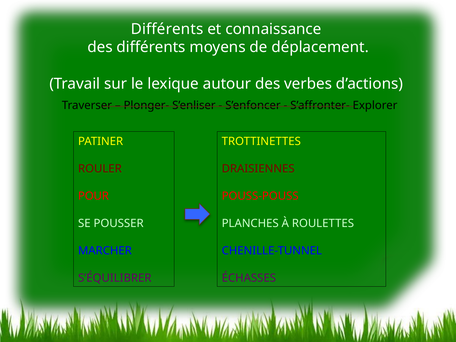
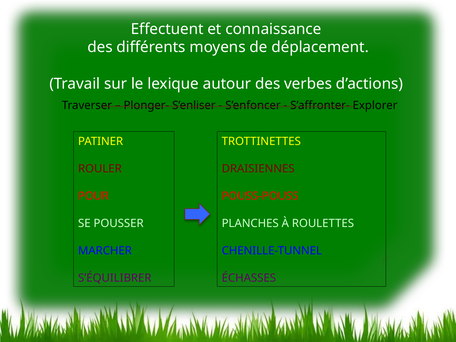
Différents at (167, 29): Différents -> Effectuent
